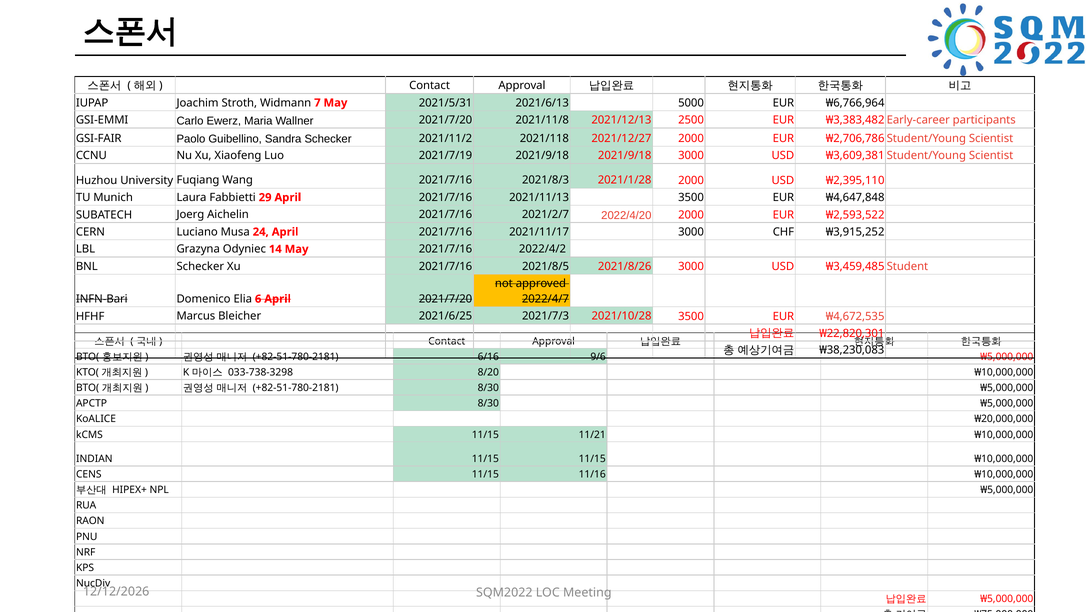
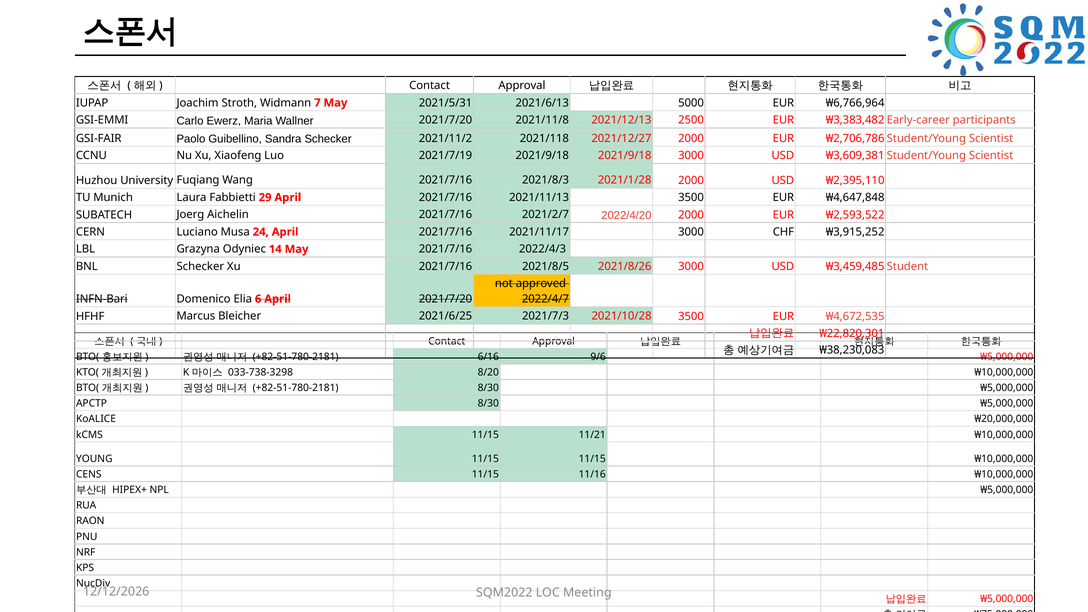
2022/4/2: 2022/4/2 -> 2022/4/3
INDIAN: INDIAN -> YOUNG
